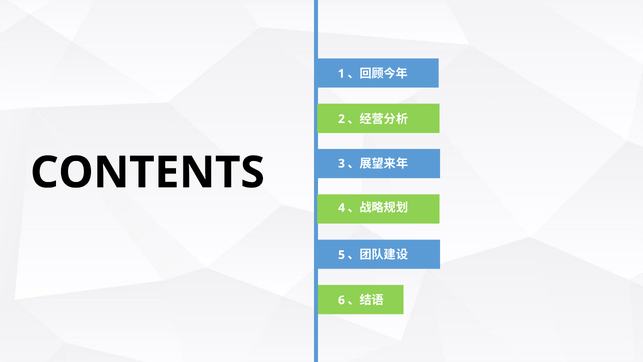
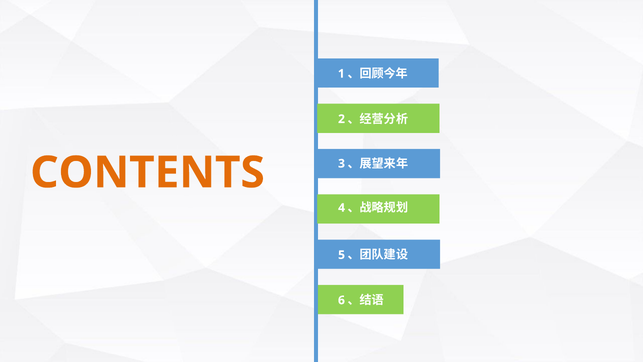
CONTENTS colour: black -> orange
